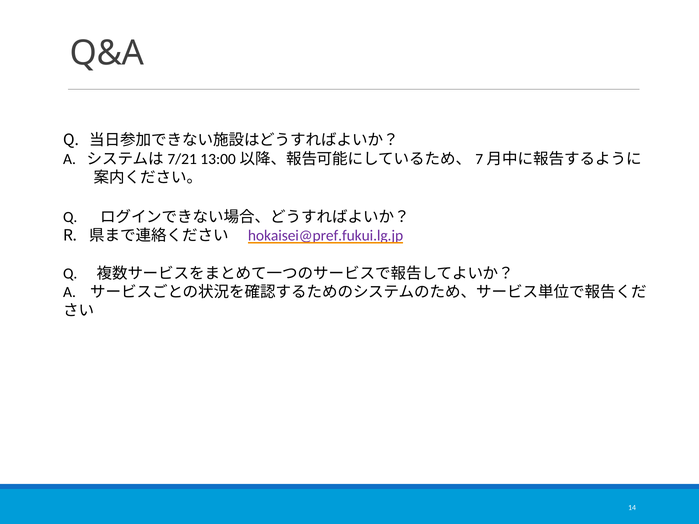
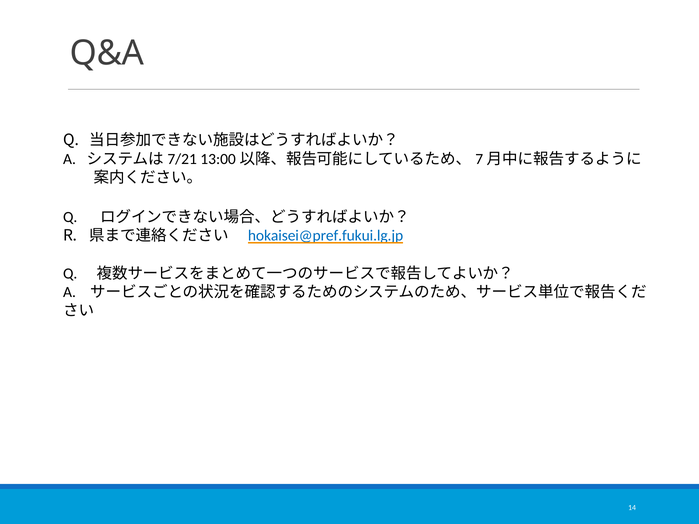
hokaisei@pref.fukui.lg.jp colour: purple -> blue
